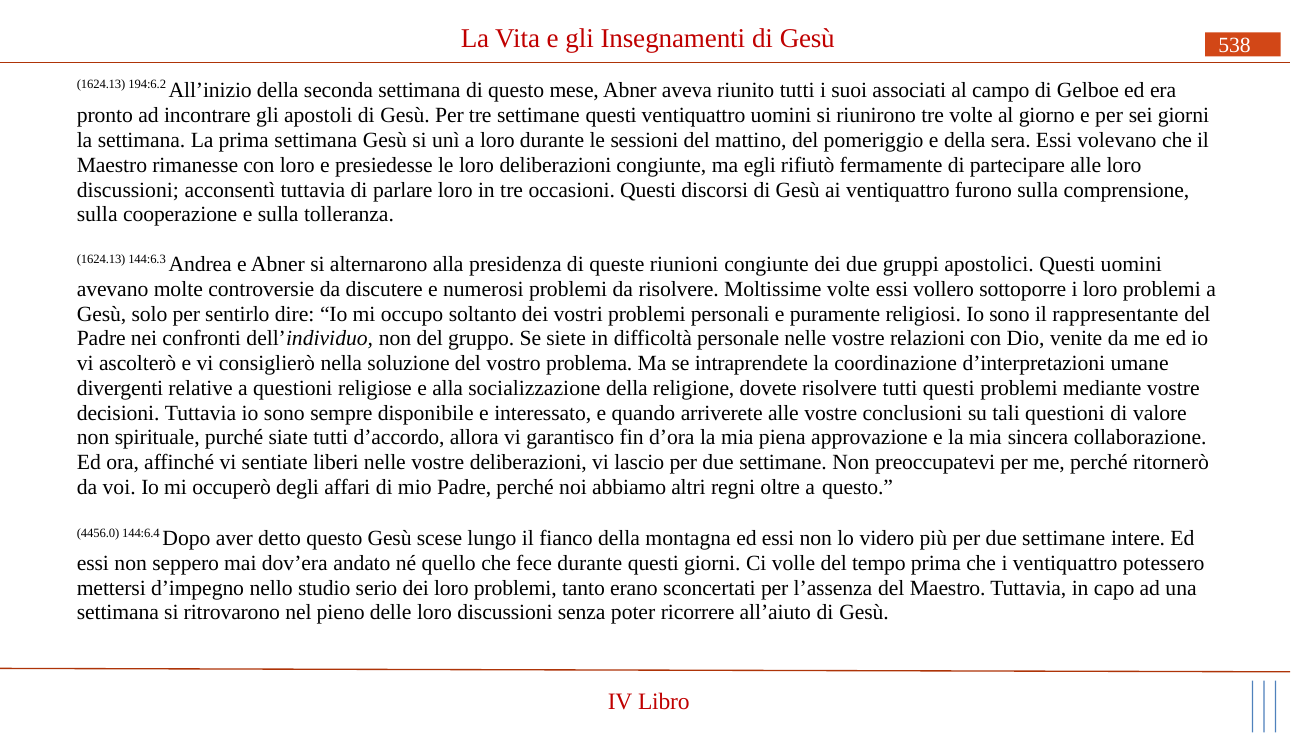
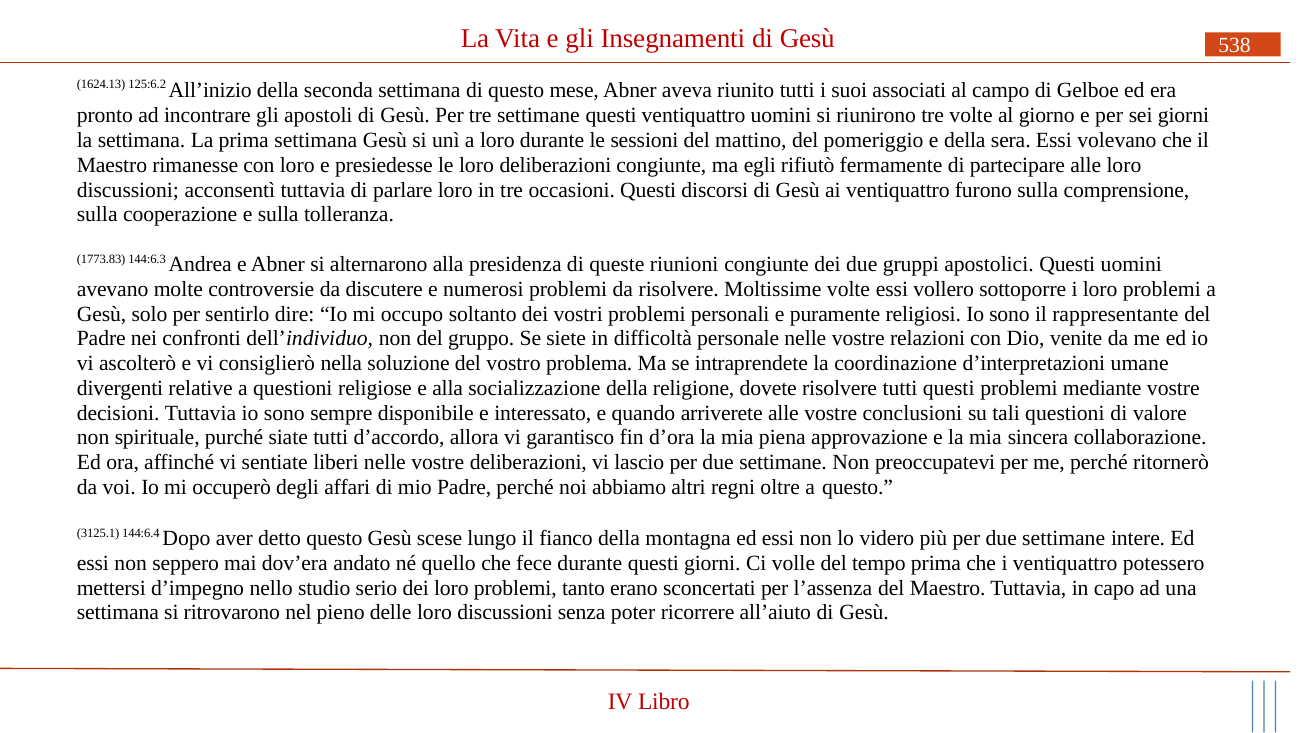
194:6.2: 194:6.2 -> 125:6.2
1624.13 at (101, 259): 1624.13 -> 1773.83
4456.0: 4456.0 -> 3125.1
